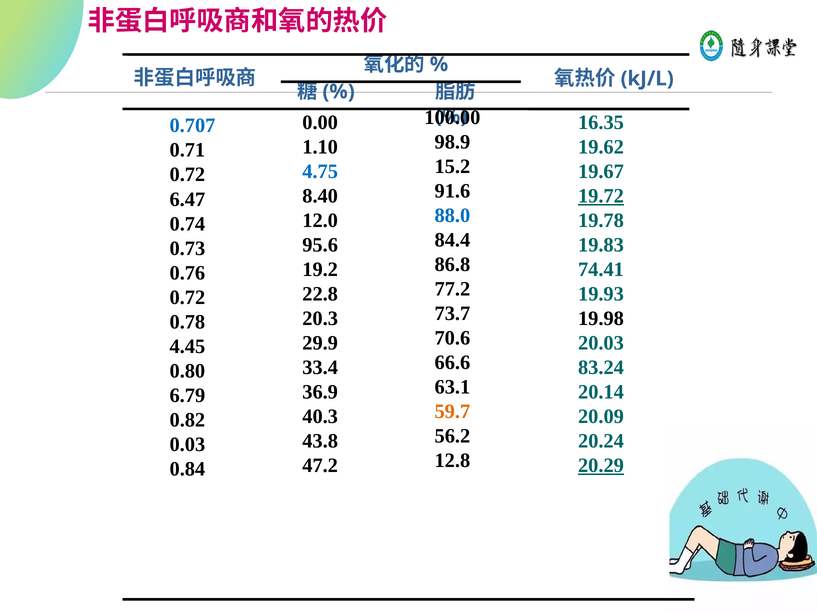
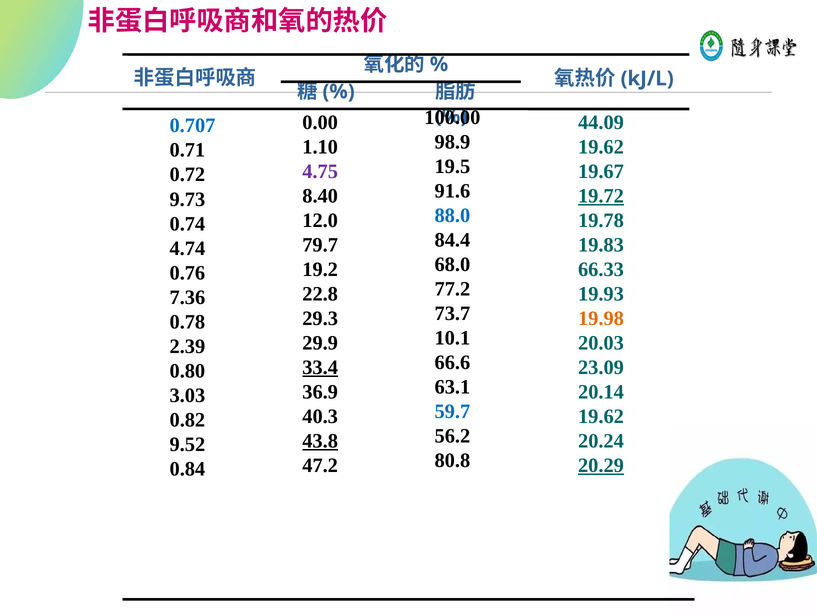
16.35: 16.35 -> 44.09
15.2: 15.2 -> 19.5
4.75 colour: blue -> purple
6.47: 6.47 -> 9.73
95.6: 95.6 -> 79.7
0.73: 0.73 -> 4.74
86.8: 86.8 -> 68.0
74.41: 74.41 -> 66.33
0.72 at (187, 297): 0.72 -> 7.36
20.3: 20.3 -> 29.3
19.98 colour: black -> orange
70.6: 70.6 -> 10.1
4.45: 4.45 -> 2.39
33.4 underline: none -> present
83.24: 83.24 -> 23.09
6.79: 6.79 -> 3.03
59.7 colour: orange -> blue
20.09 at (601, 416): 20.09 -> 19.62
43.8 underline: none -> present
0.03: 0.03 -> 9.52
12.8: 12.8 -> 80.8
